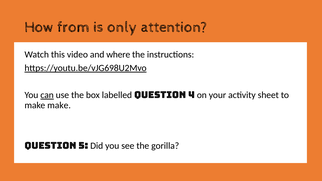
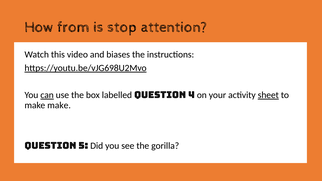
only: only -> stop
where: where -> biases
sheet underline: none -> present
